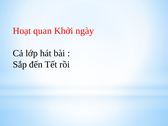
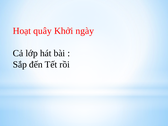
quan: quan -> quây
